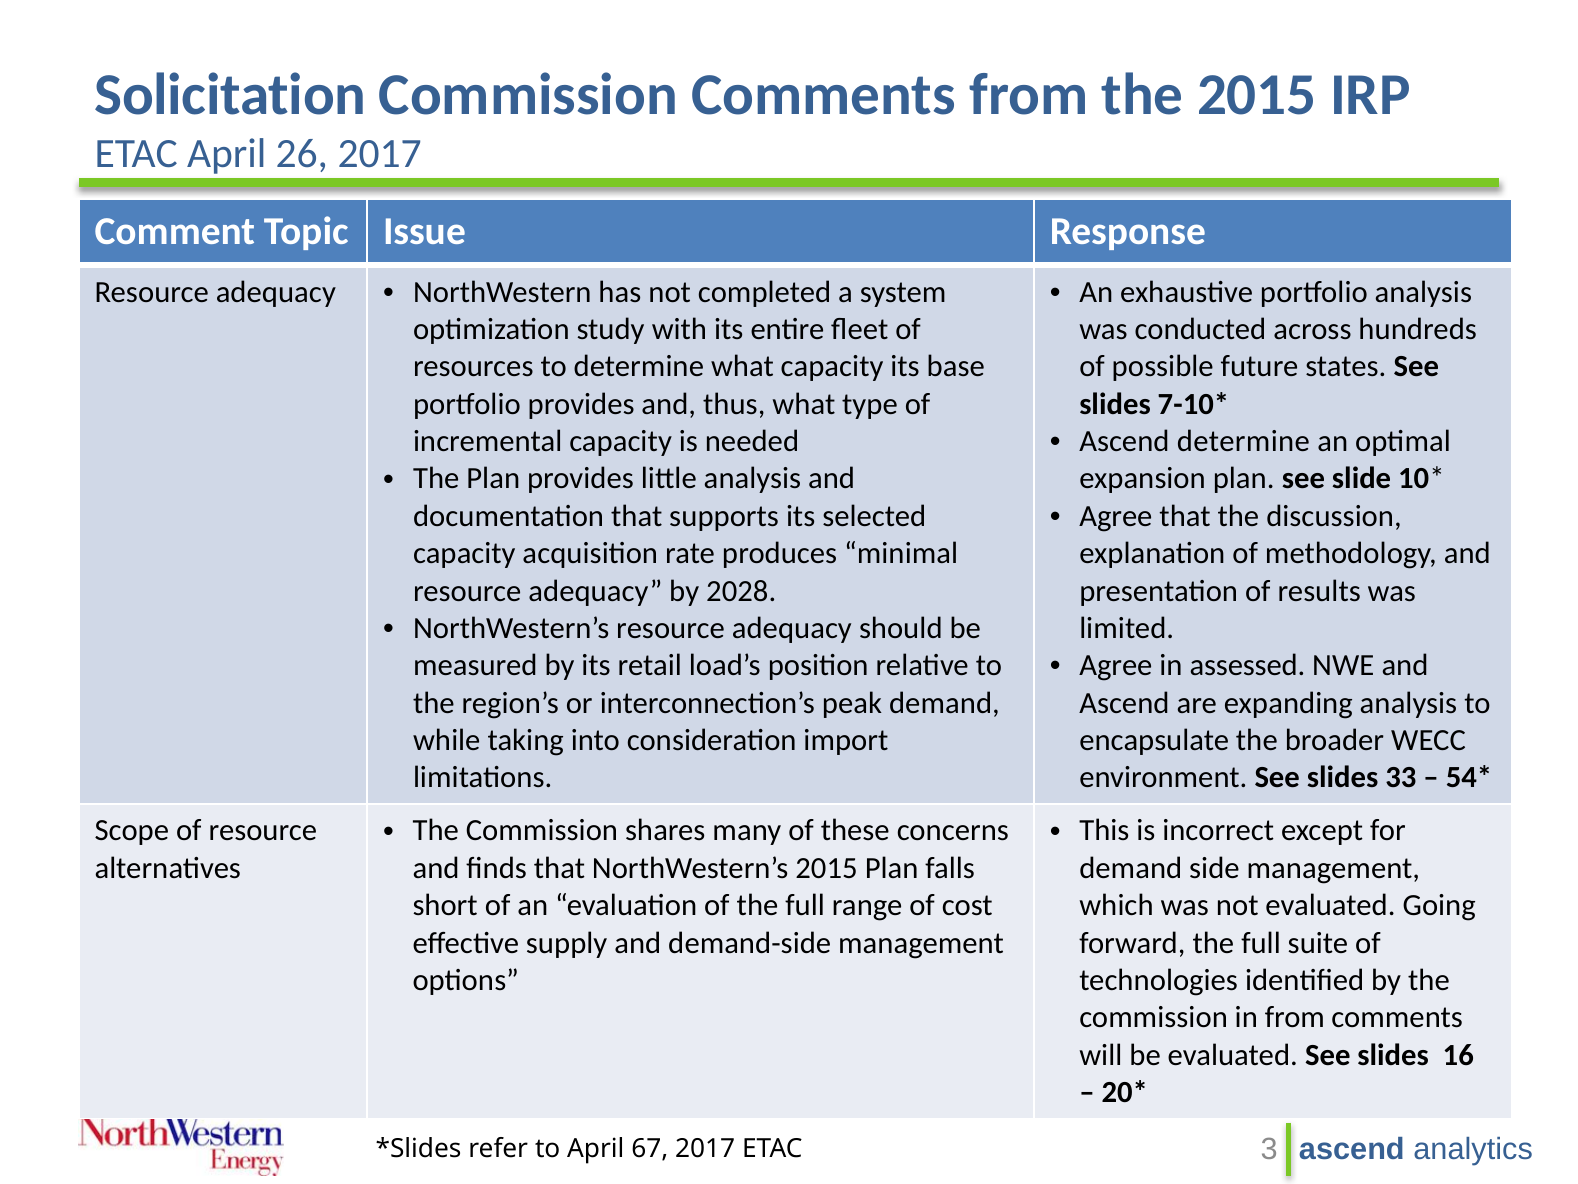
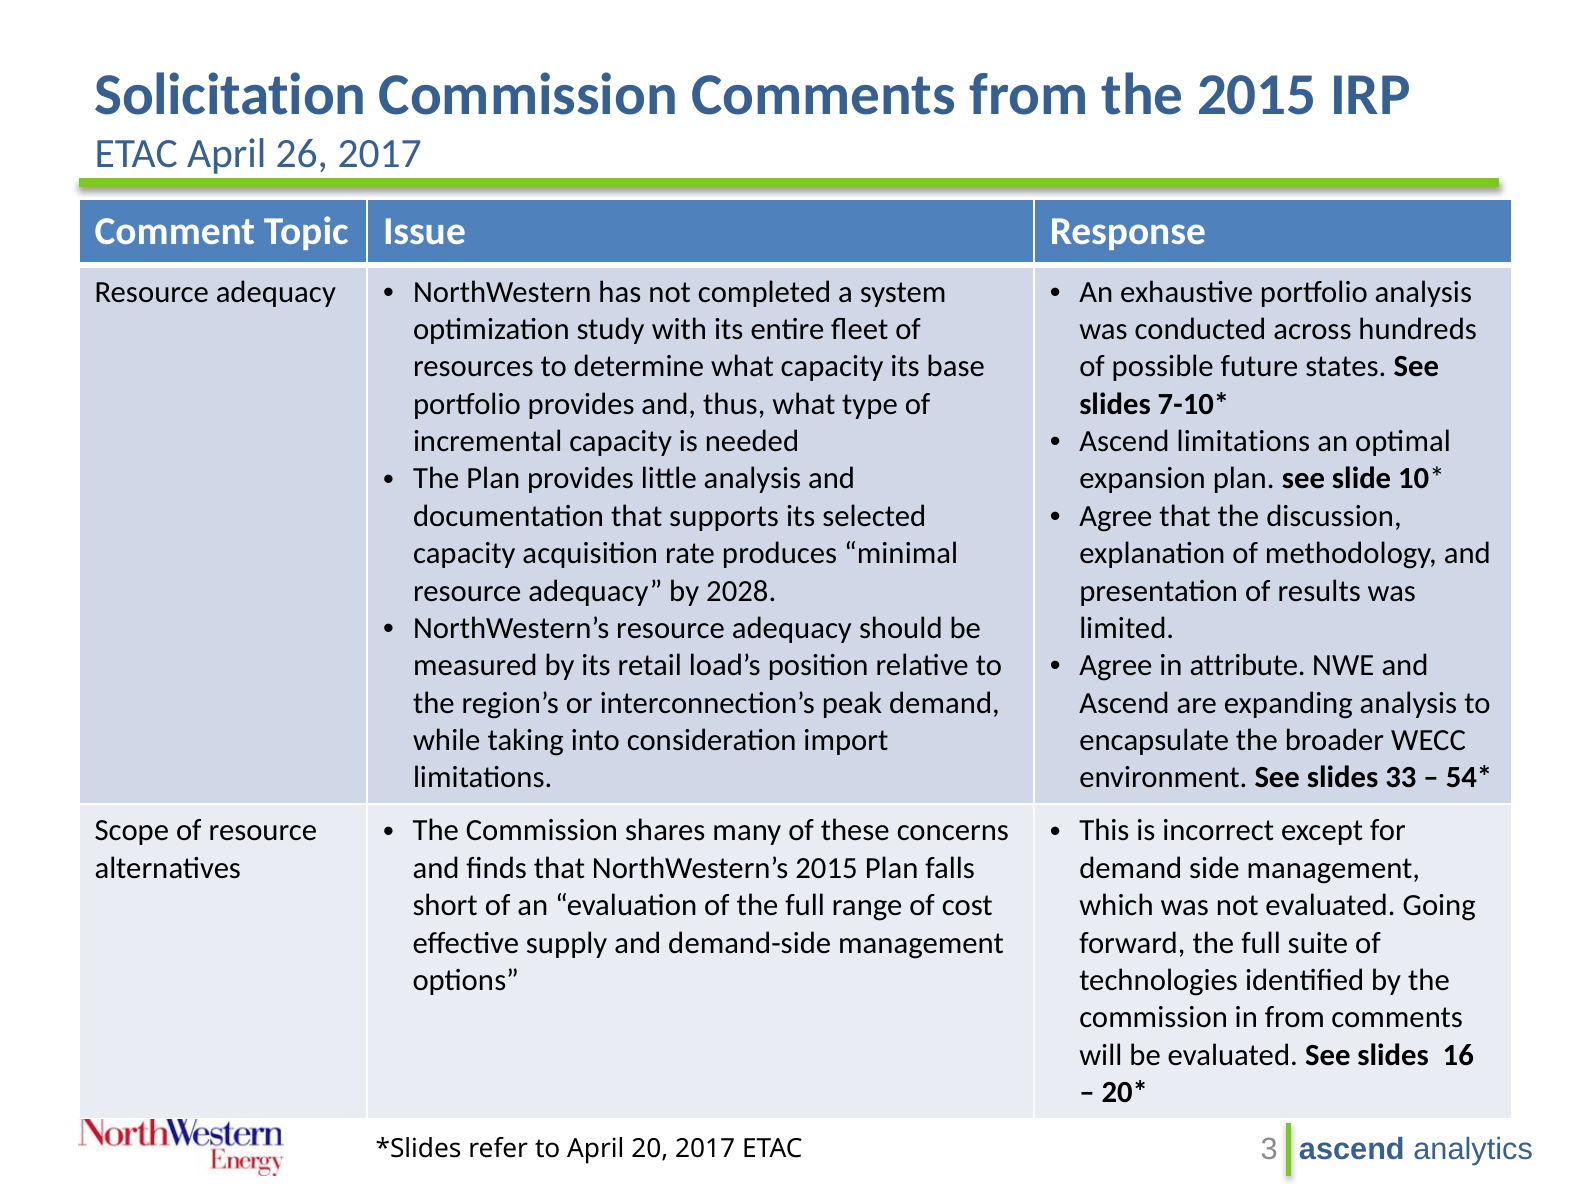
Ascend determine: determine -> limitations
assessed: assessed -> attribute
67: 67 -> 20
